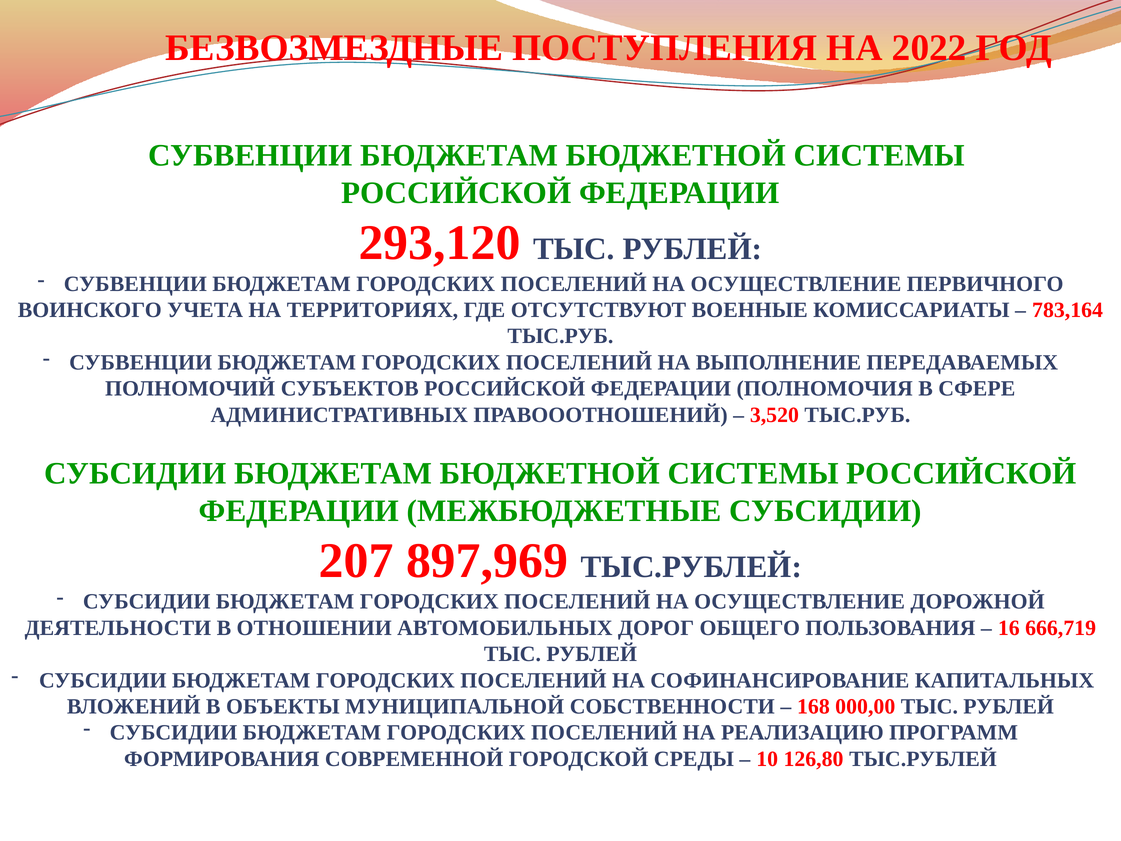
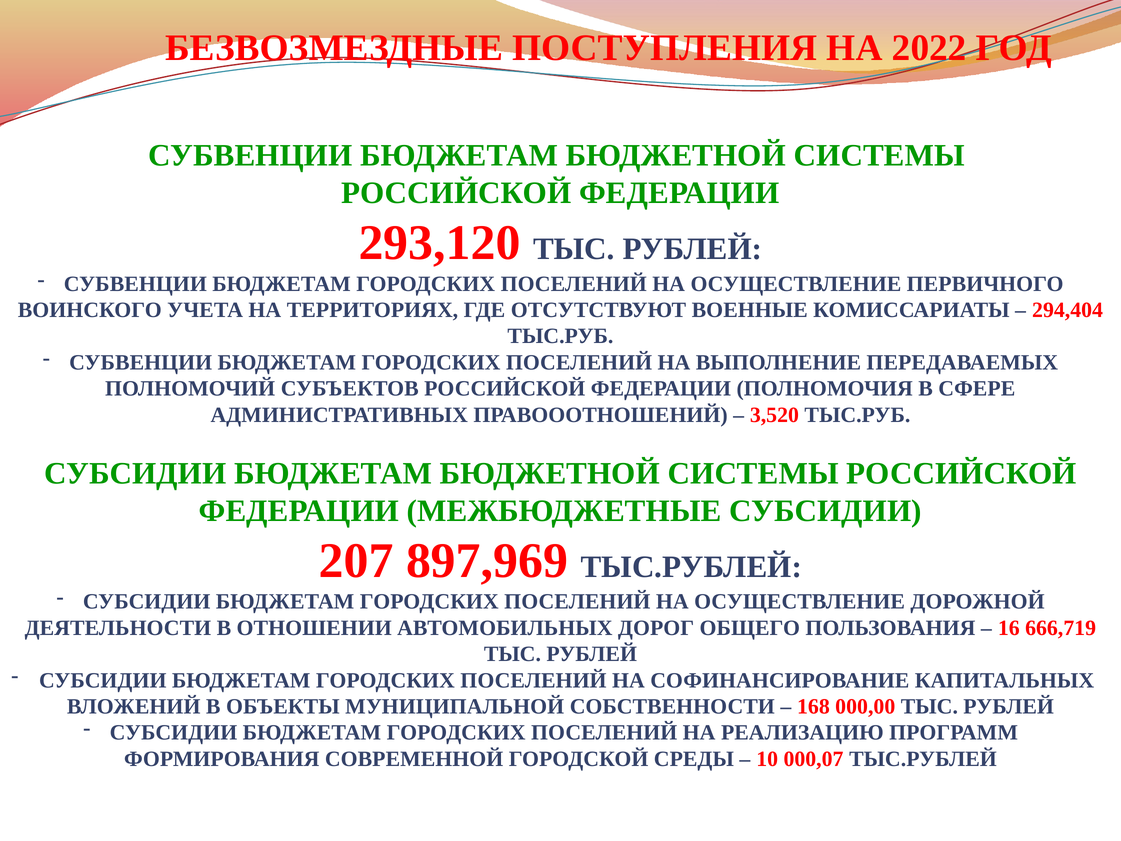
783,164: 783,164 -> 294,404
126,80: 126,80 -> 000,07
